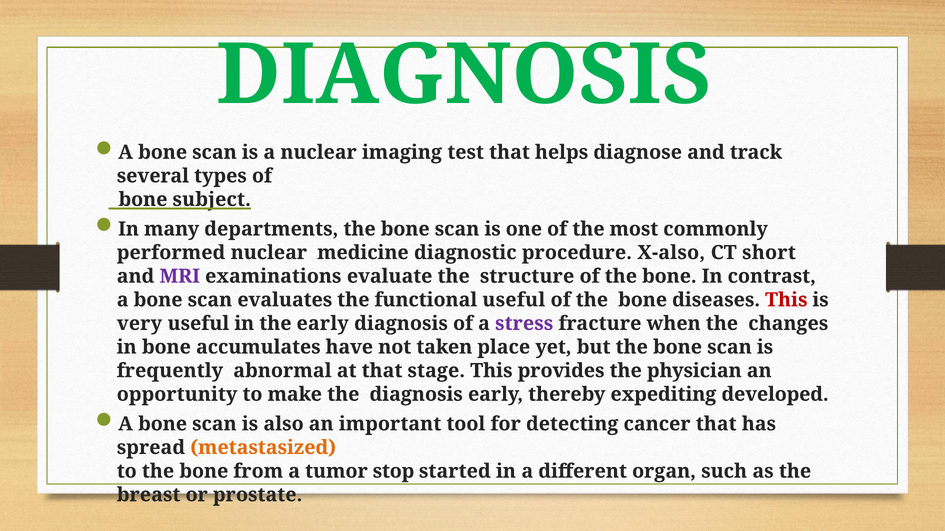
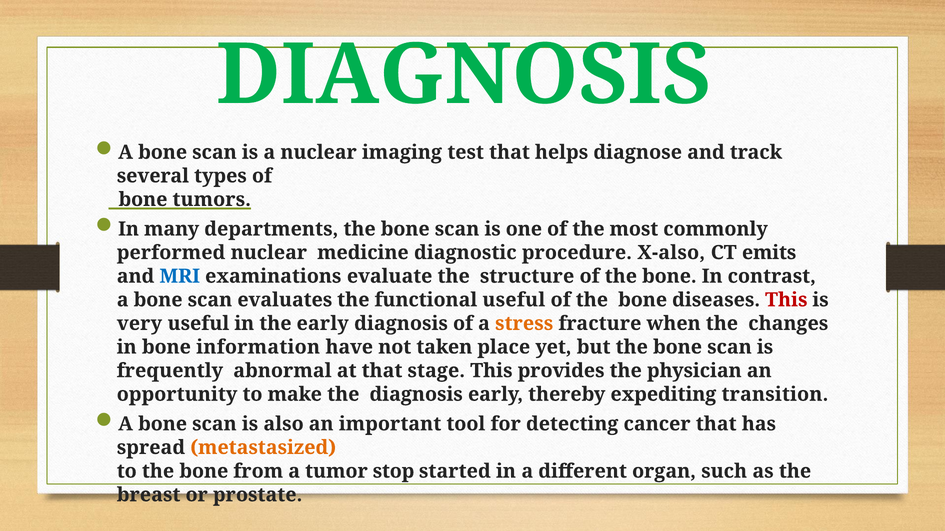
subject: subject -> tumors
short: short -> emits
MRI colour: purple -> blue
stress colour: purple -> orange
accumulates: accumulates -> information
developed: developed -> transition
